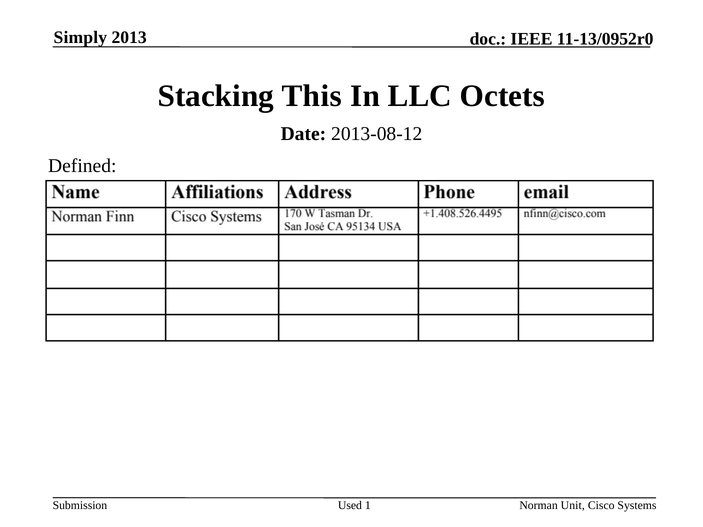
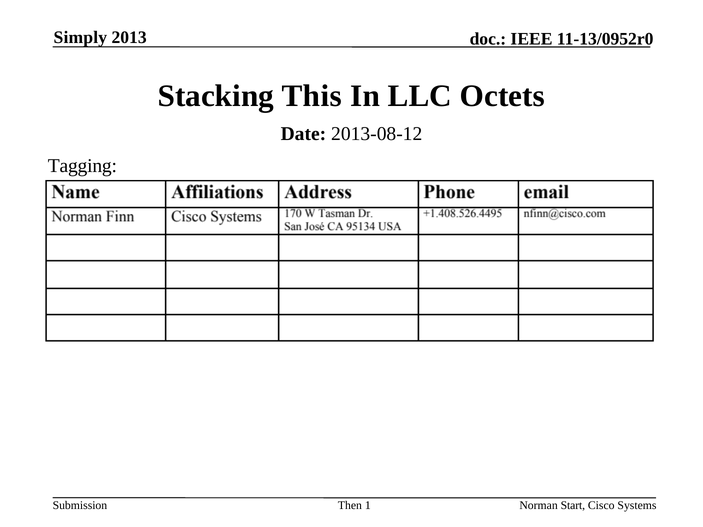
Defined: Defined -> Tagging
Used: Used -> Then
Unit: Unit -> Start
